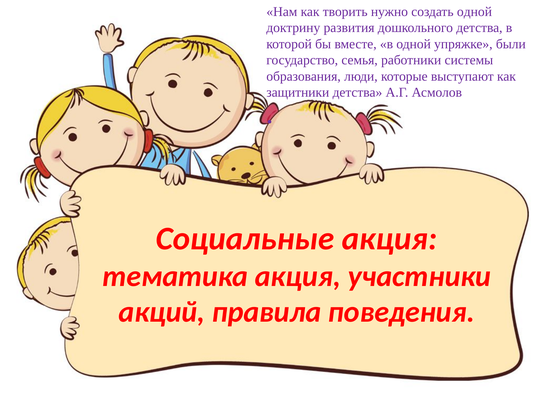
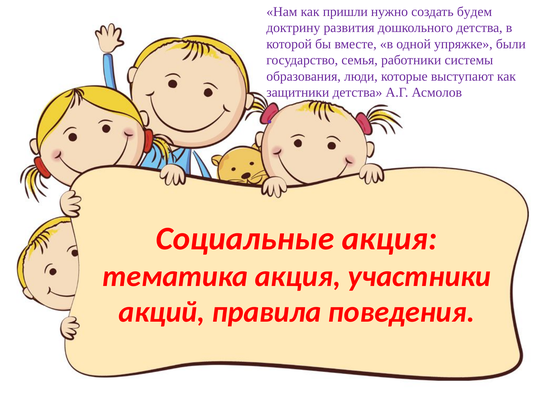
творить: творить -> пришли
создать одной: одной -> будем
